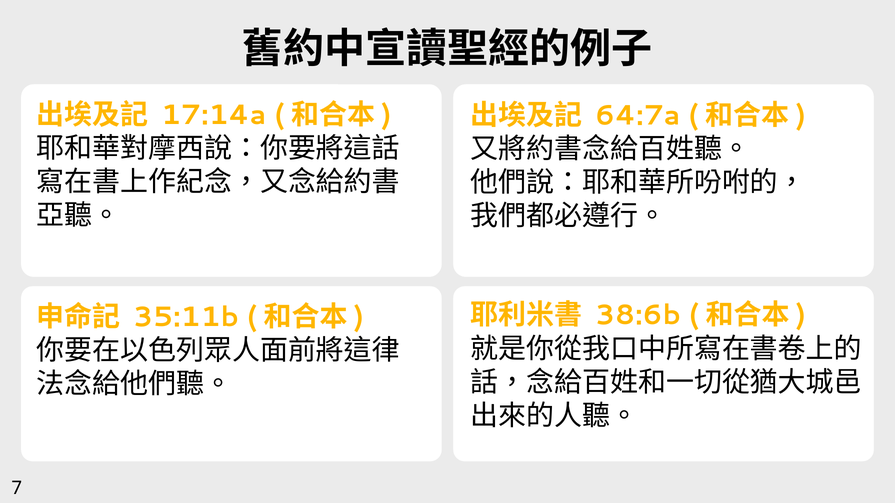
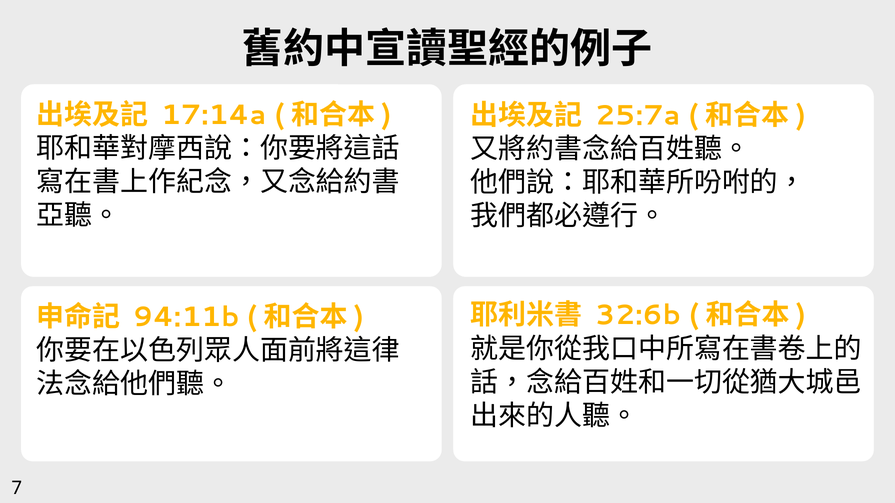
64:7a: 64:7a -> 25:7a
38:6b: 38:6b -> 32:6b
35:11b: 35:11b -> 94:11b
